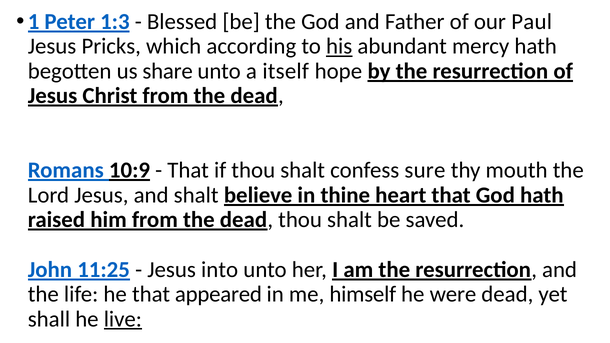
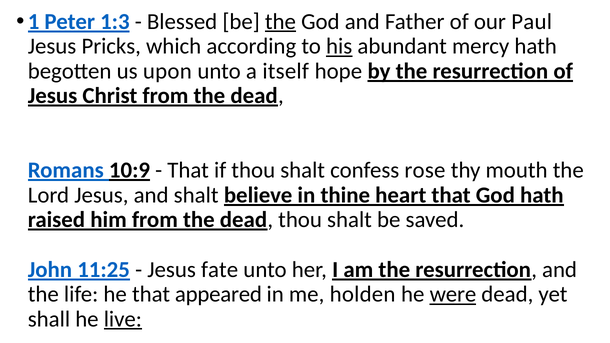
the at (280, 22) underline: none -> present
share: share -> upon
sure: sure -> rose
into: into -> fate
himself: himself -> holden
were underline: none -> present
